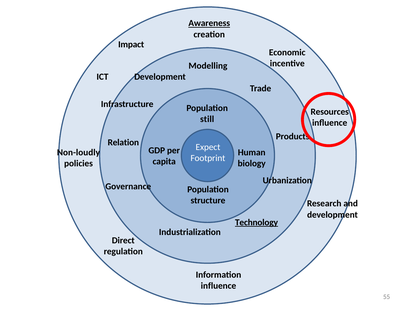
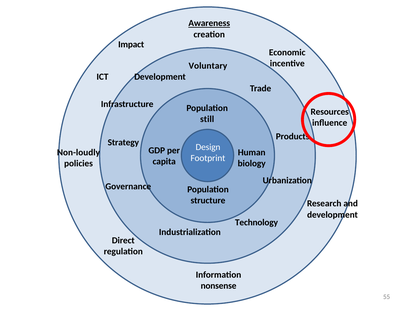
Modelling: Modelling -> Voluntary
Relation: Relation -> Strategy
Expect: Expect -> Design
Technology underline: present -> none
influence at (218, 286): influence -> nonsense
